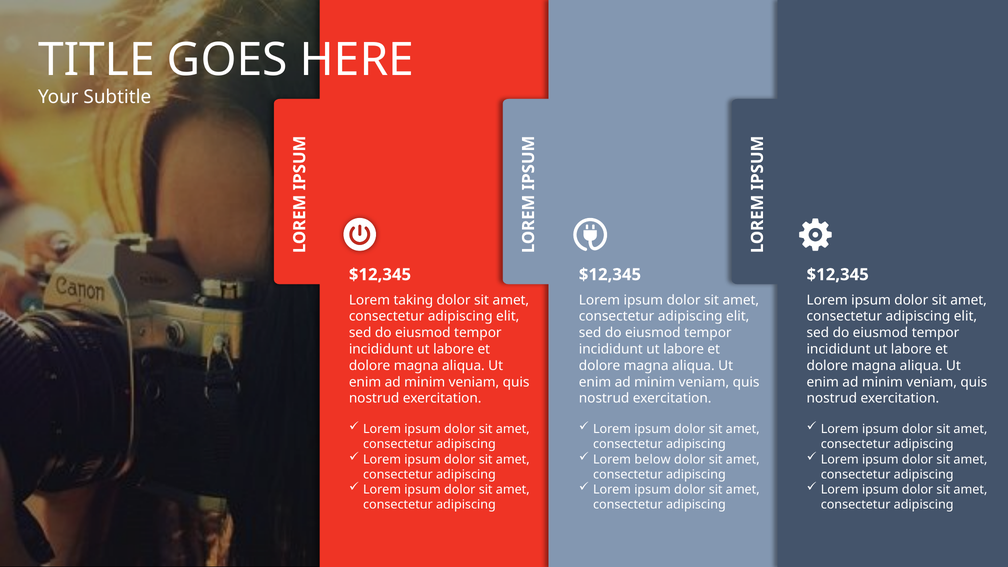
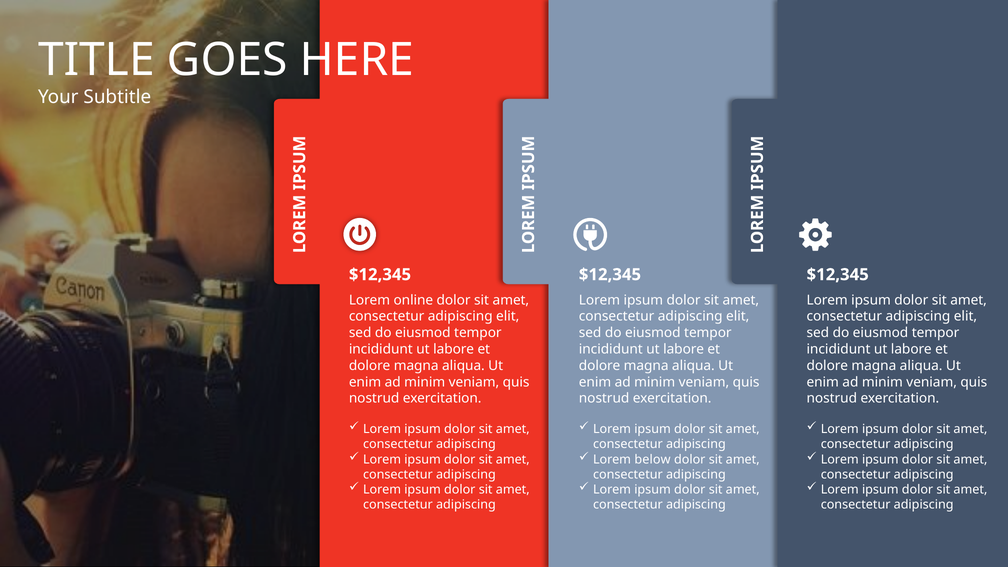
taking: taking -> online
